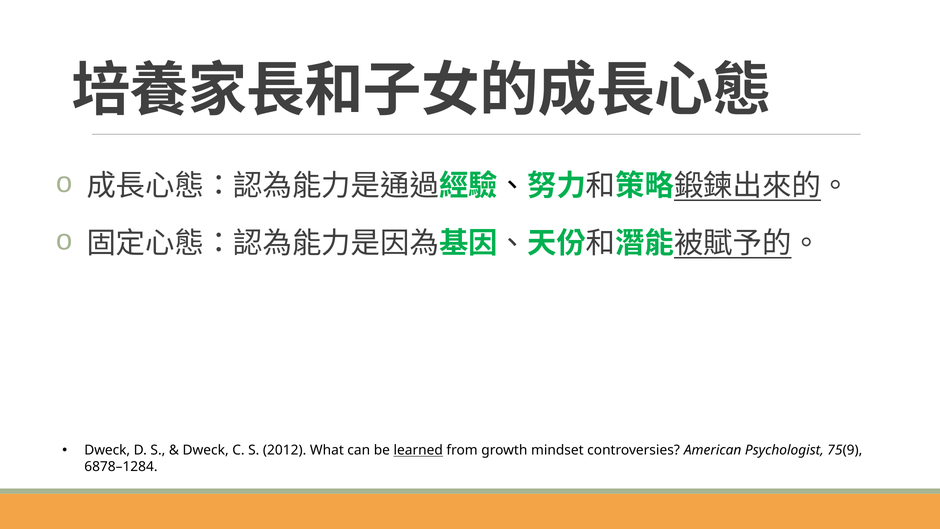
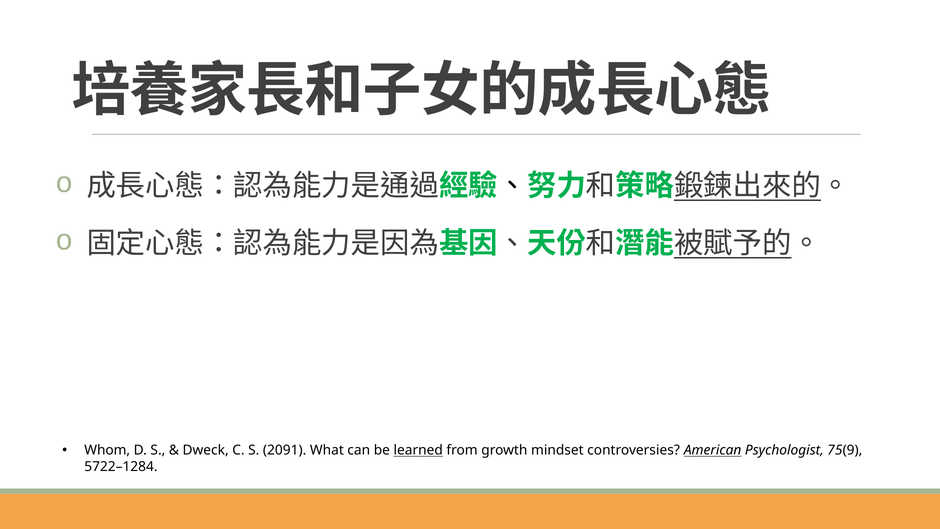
Dweck at (107, 450): Dweck -> Whom
2012: 2012 -> 2091
American underline: none -> present
6878–1284: 6878–1284 -> 5722–1284
